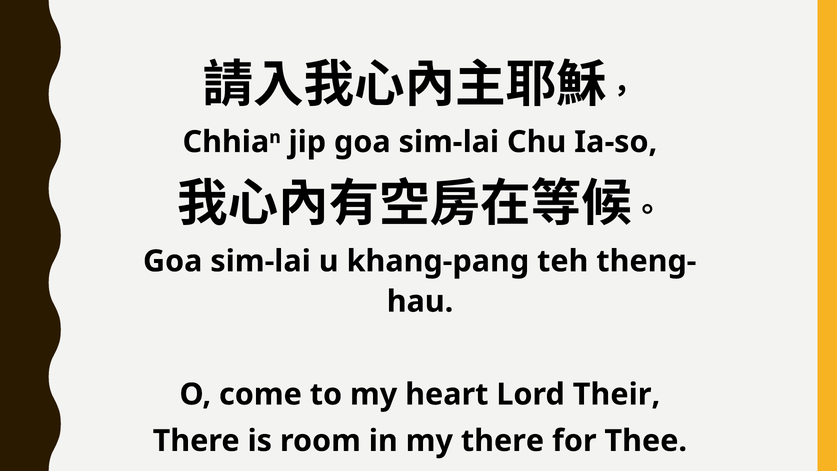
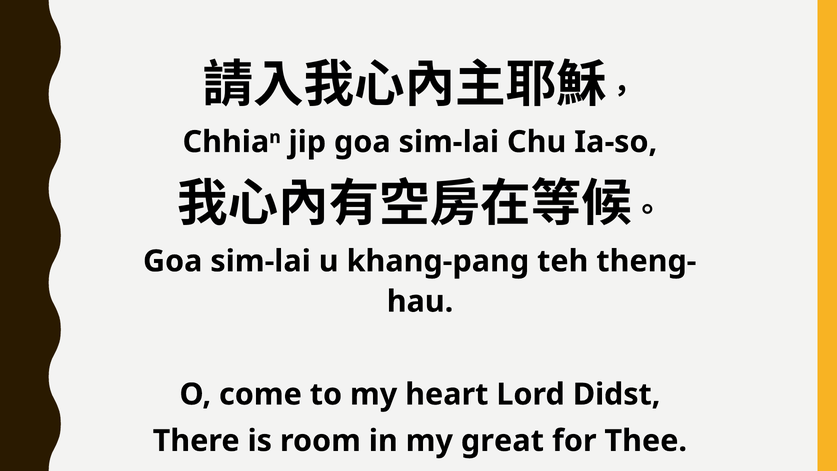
Their: Their -> Didst
my there: there -> great
